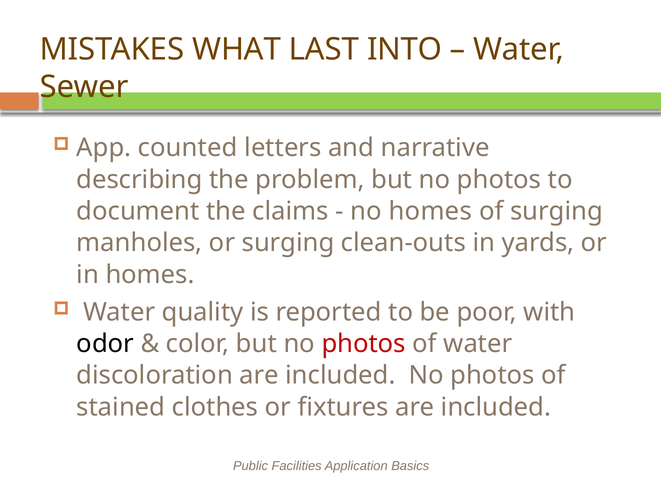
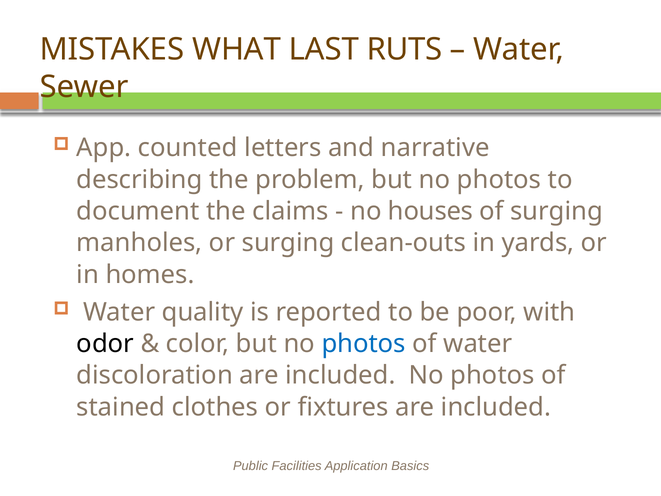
INTO: INTO -> RUTS
no homes: homes -> houses
photos at (364, 344) colour: red -> blue
